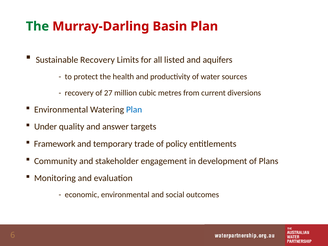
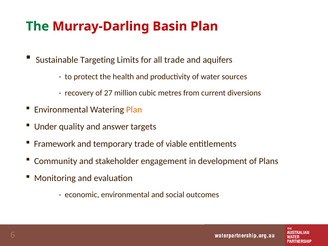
Sustainable Recovery: Recovery -> Targeting
all listed: listed -> trade
Plan at (134, 110) colour: blue -> orange
policy: policy -> viable
